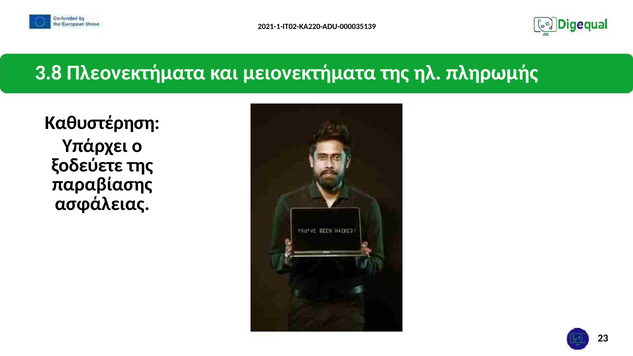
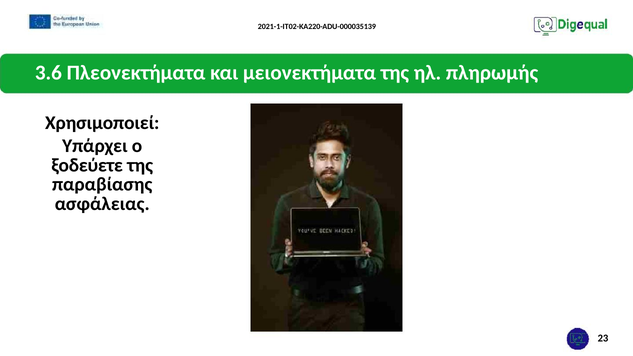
3.8: 3.8 -> 3.6
Καθυστέρηση: Καθυστέρηση -> Χρησιμοποιεί
